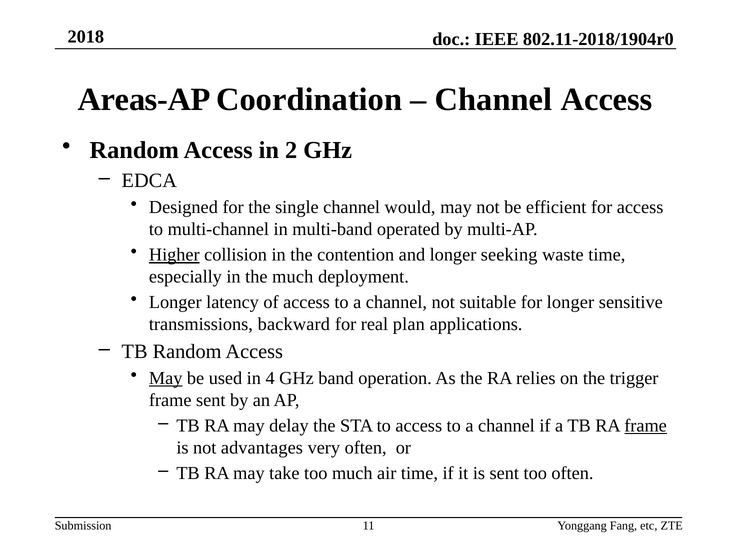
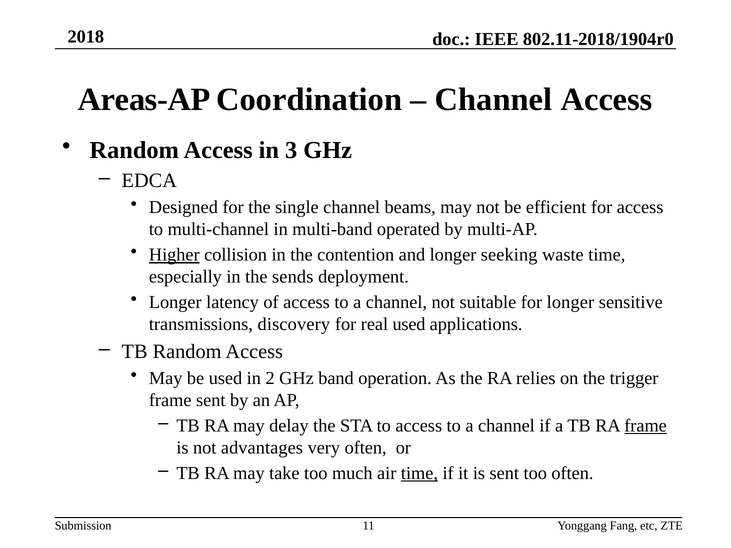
2: 2 -> 3
would: would -> beams
the much: much -> sends
backward: backward -> discovery
real plan: plan -> used
May at (166, 378) underline: present -> none
4: 4 -> 2
time at (419, 473) underline: none -> present
